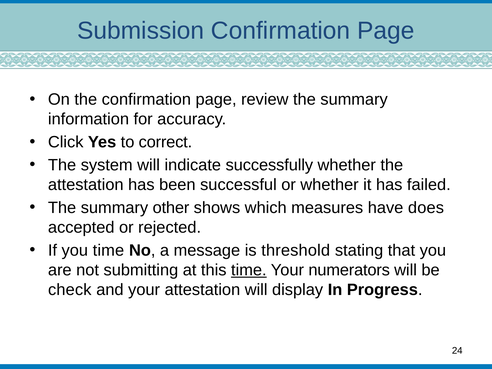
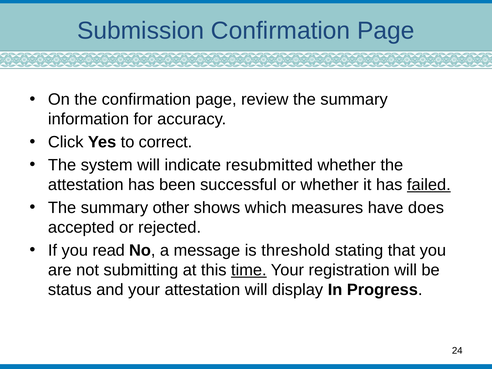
successfully: successfully -> resubmitted
failed underline: none -> present
you time: time -> read
numerators: numerators -> registration
check: check -> status
